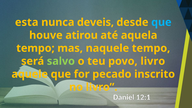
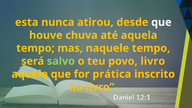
deveis: deveis -> atirou
que at (161, 22) colour: light blue -> white
atirou: atirou -> chuva
pecado: pecado -> prática
